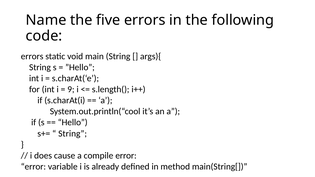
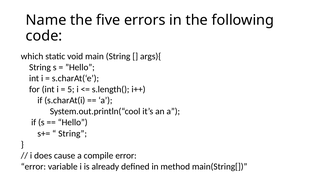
errors at (32, 56): errors -> which
9: 9 -> 5
